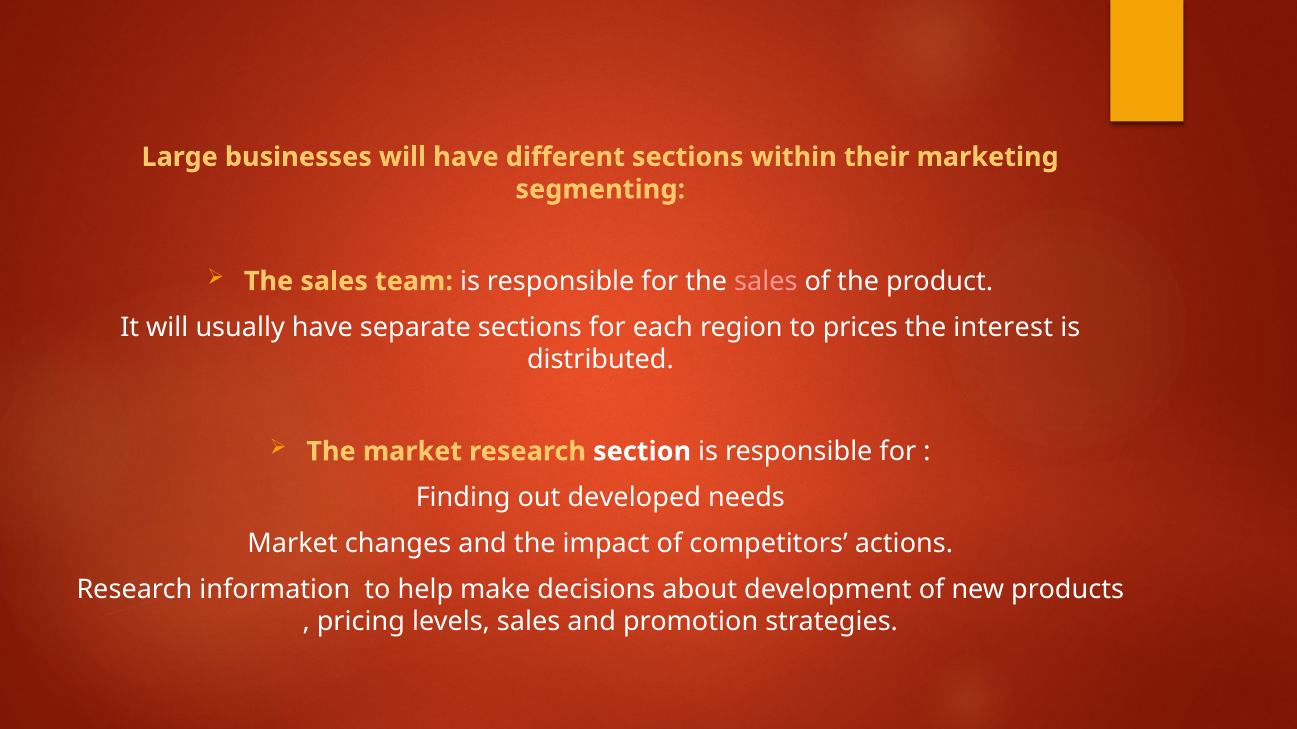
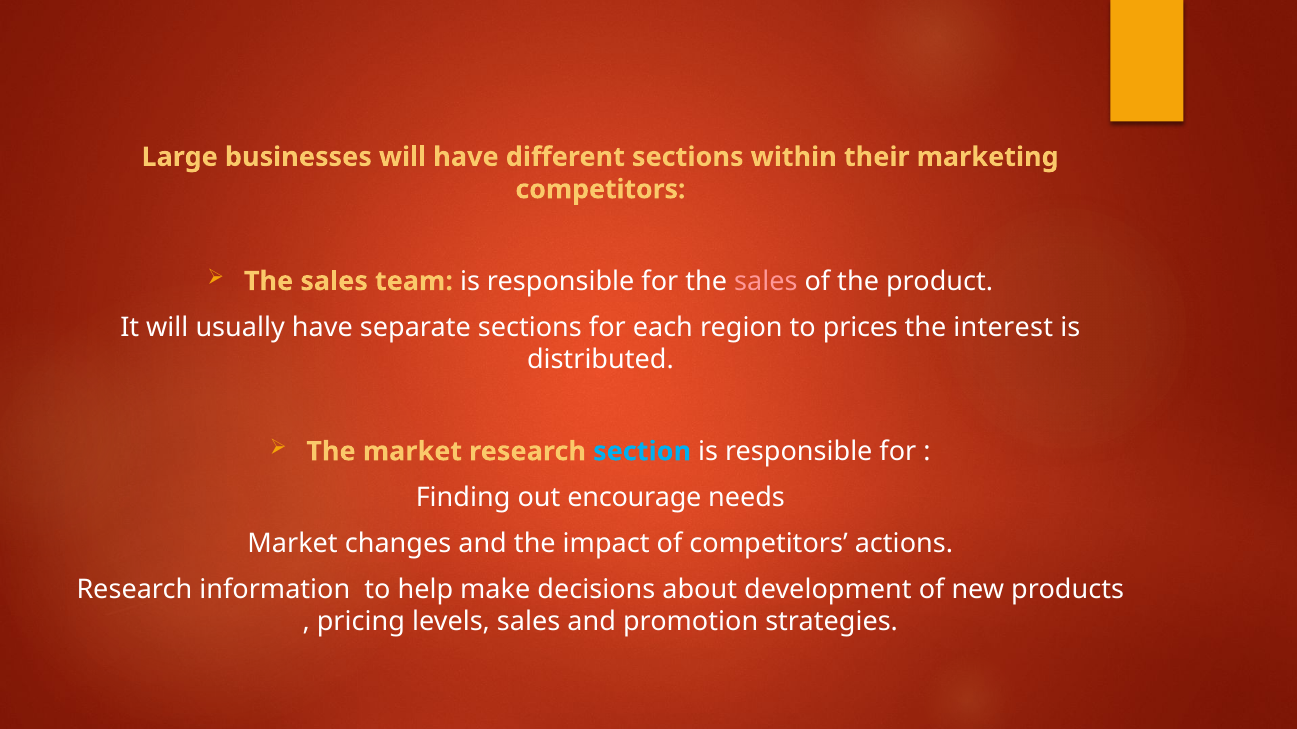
segmenting at (600, 190): segmenting -> competitors
section colour: white -> light blue
developed: developed -> encourage
